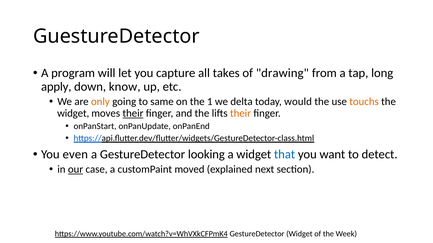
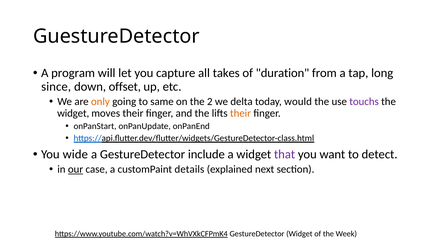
drawing: drawing -> duration
apply: apply -> since
know: know -> offset
1: 1 -> 2
touchs colour: orange -> purple
their at (133, 113) underline: present -> none
even: even -> wide
looking: looking -> include
that colour: blue -> purple
moved: moved -> details
